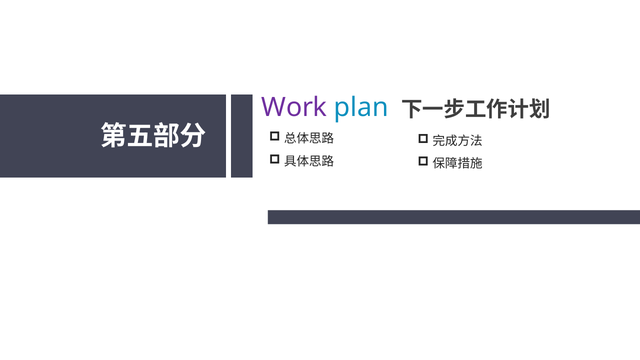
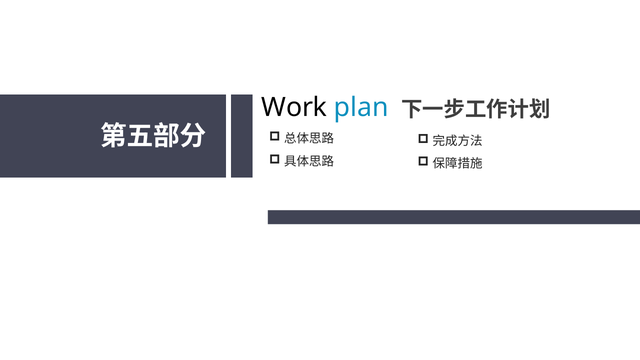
Work colour: purple -> black
